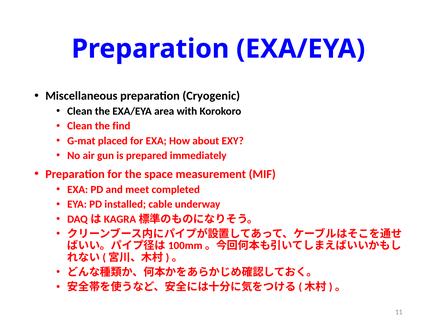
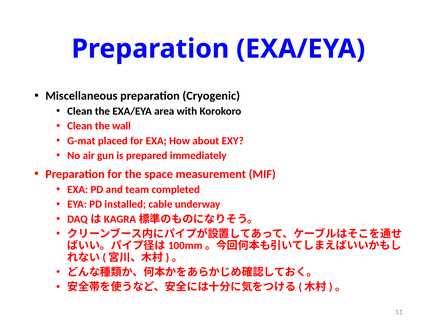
find: find -> wall
meet: meet -> team
